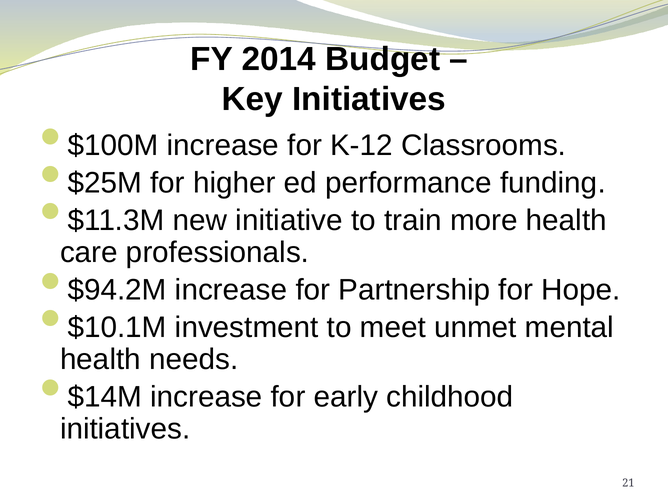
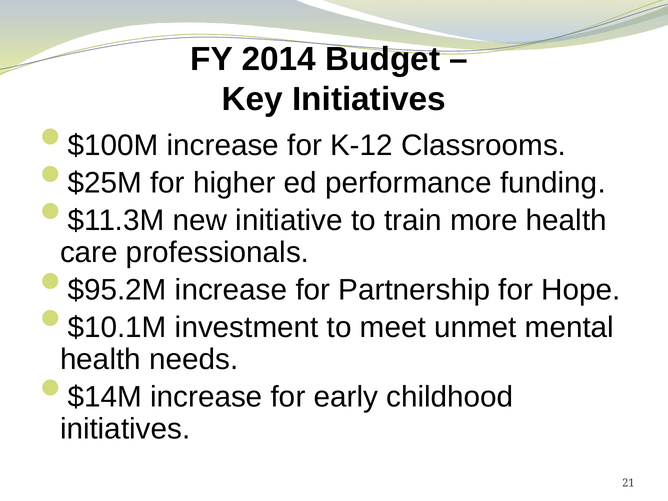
$94.2M: $94.2M -> $95.2M
